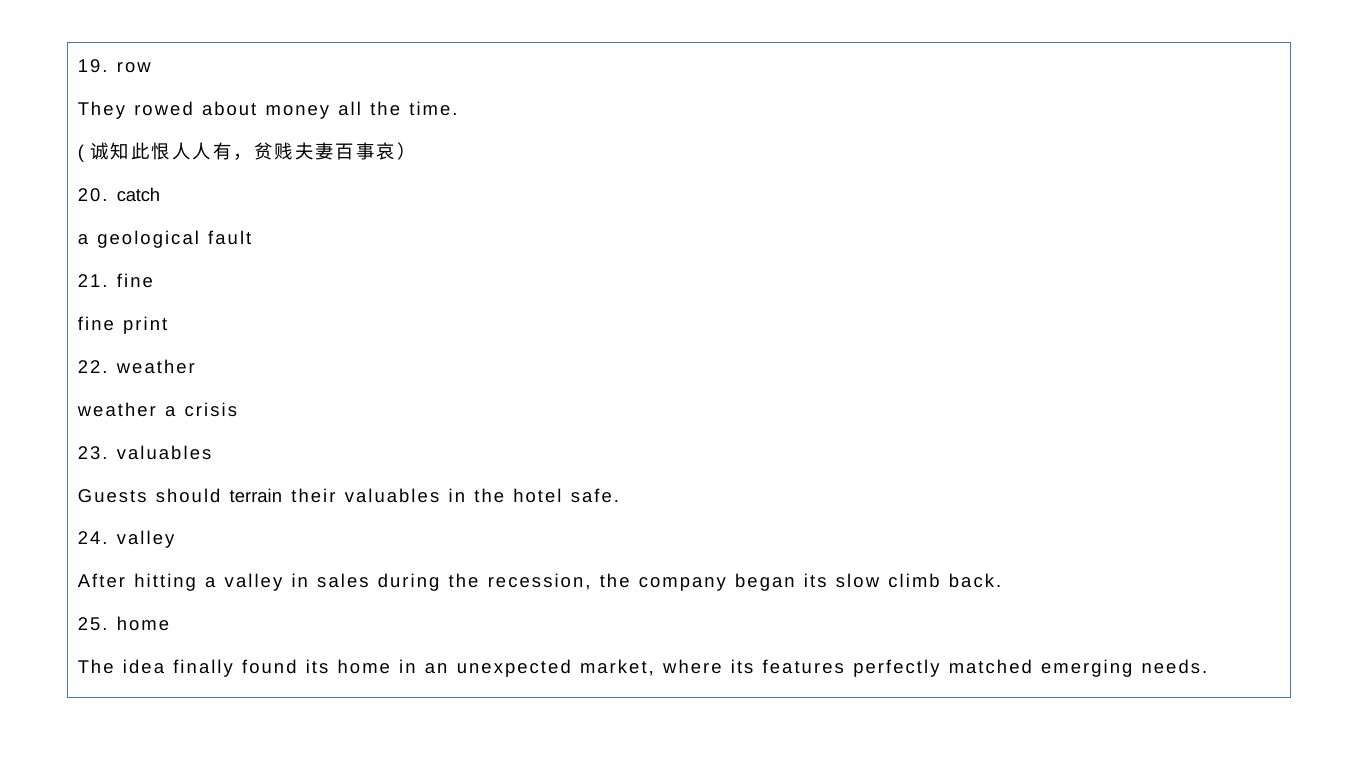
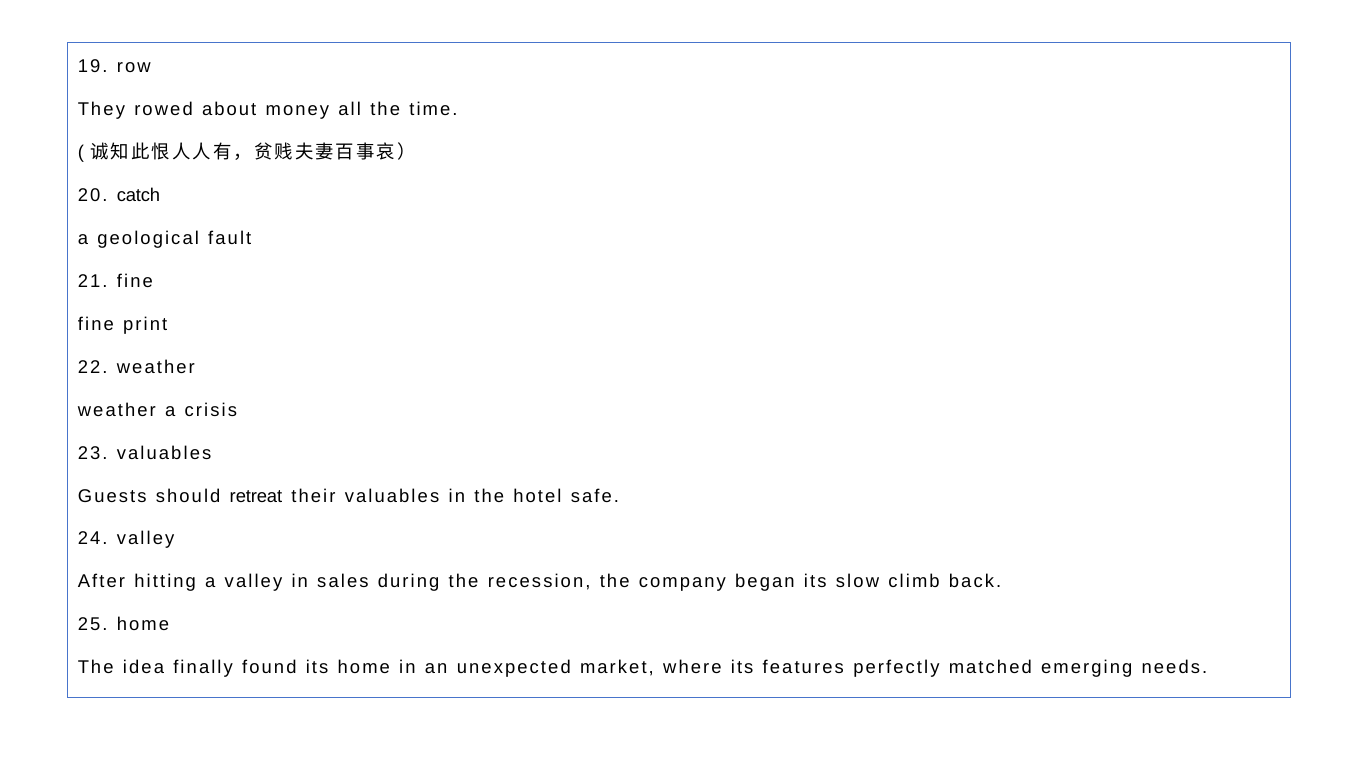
terrain: terrain -> retreat
